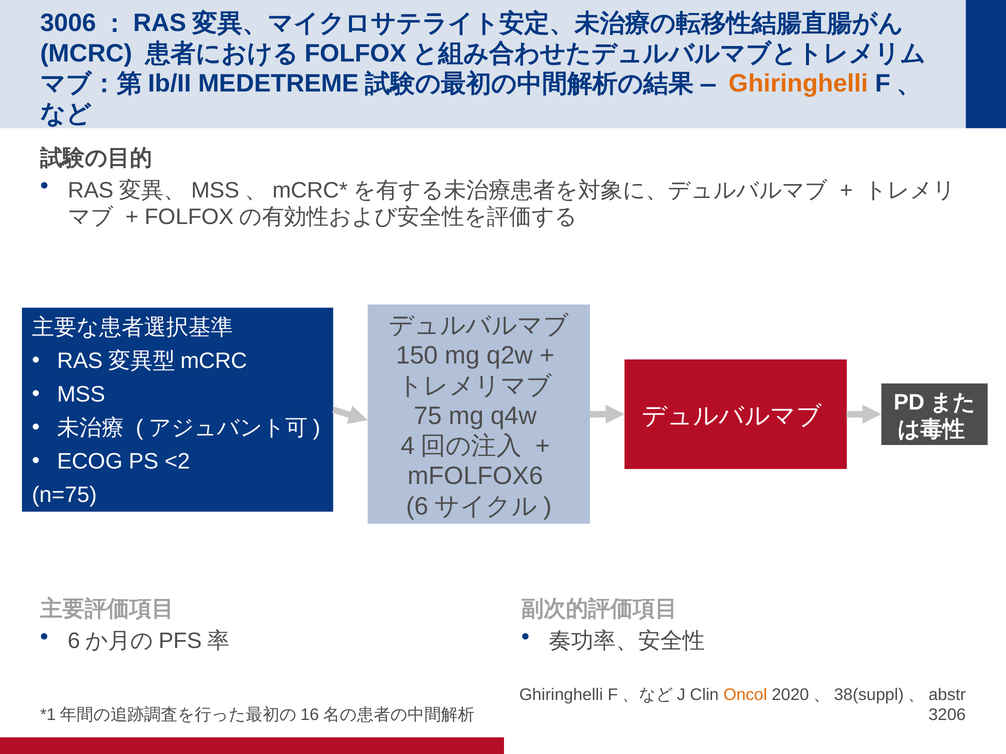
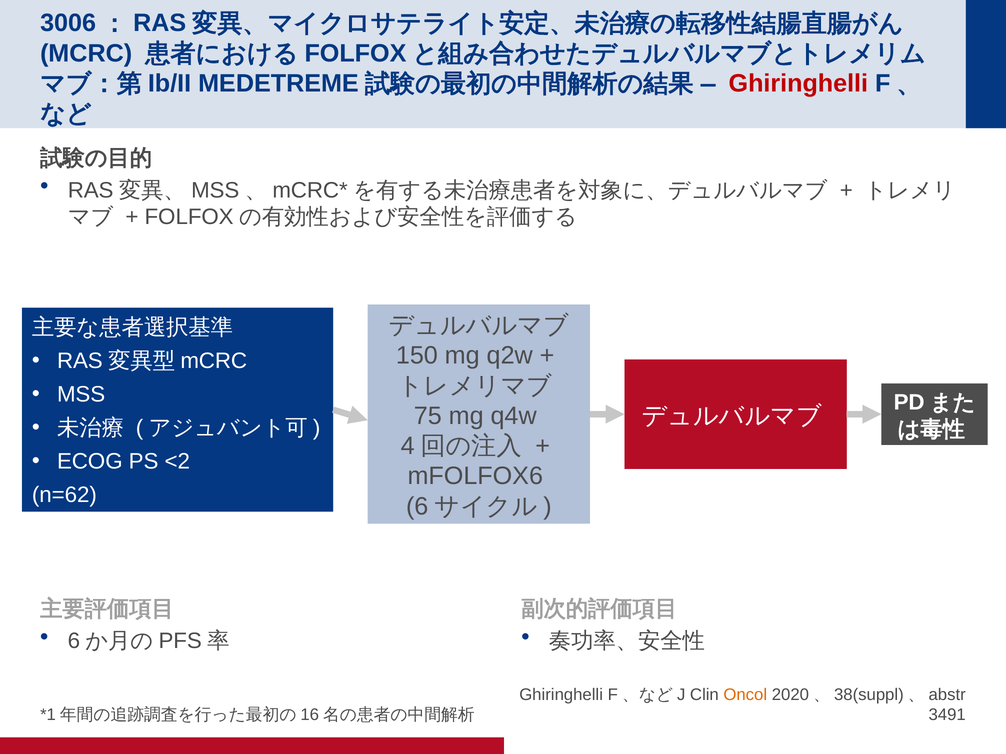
Ghiringhelli at (798, 84) colour: orange -> red
n=75: n=75 -> n=62
3206: 3206 -> 3491
